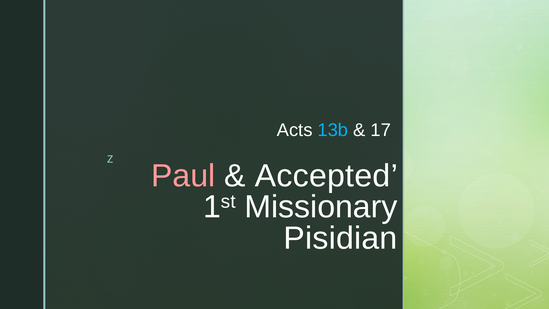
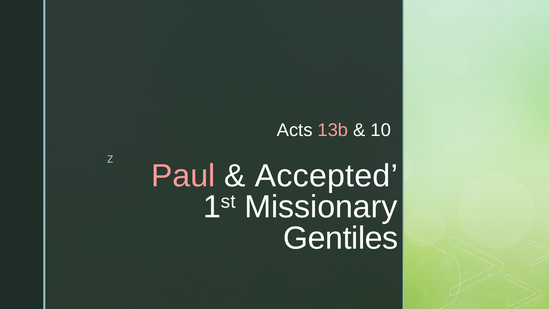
13b colour: light blue -> pink
17: 17 -> 10
Pisidian: Pisidian -> Gentiles
